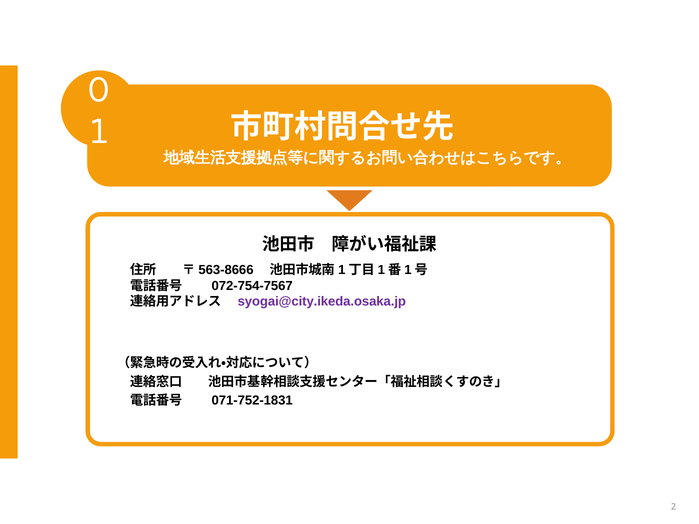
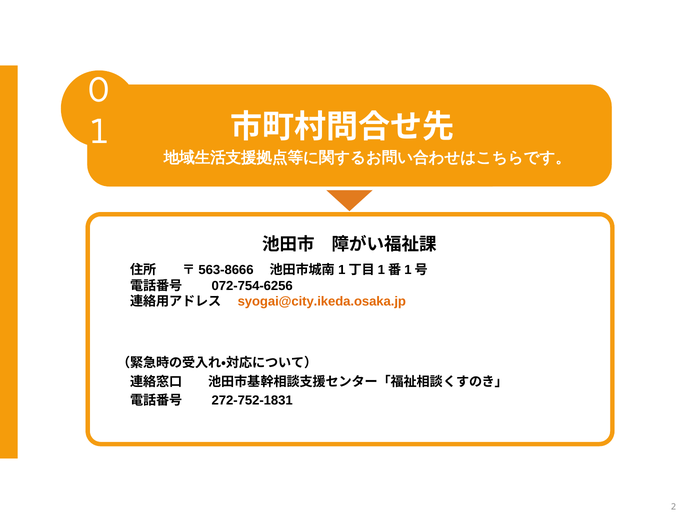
072-754-7567: 072-754-7567 -> 072-754-6256
syogai@city.ikeda.osaka.jp colour: purple -> orange
071-752-1831: 071-752-1831 -> 272-752-1831
